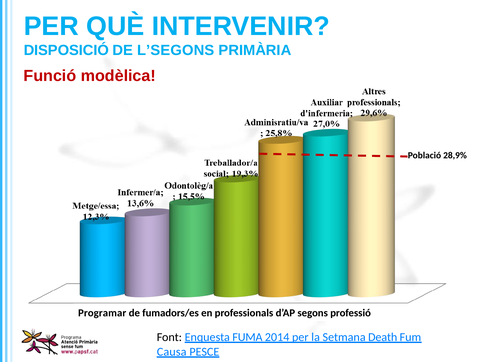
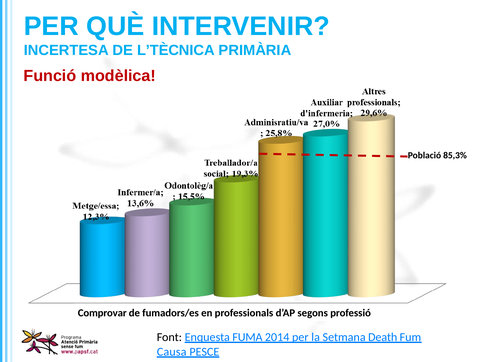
DISPOSICIÓ: DISPOSICIÓ -> INCERTESA
L’SEGONS: L’SEGONS -> L’TÈCNICA
28,9%: 28,9% -> 85,3%
Programar: Programar -> Comprovar
